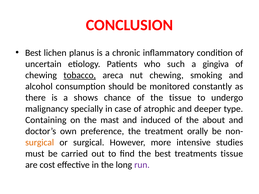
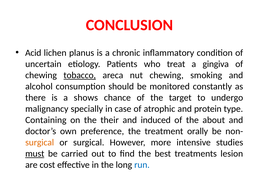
Best at (33, 53): Best -> Acid
such: such -> treat
the tissue: tissue -> target
deeper: deeper -> protein
mast: mast -> their
must underline: none -> present
treatments tissue: tissue -> lesion
run colour: purple -> blue
